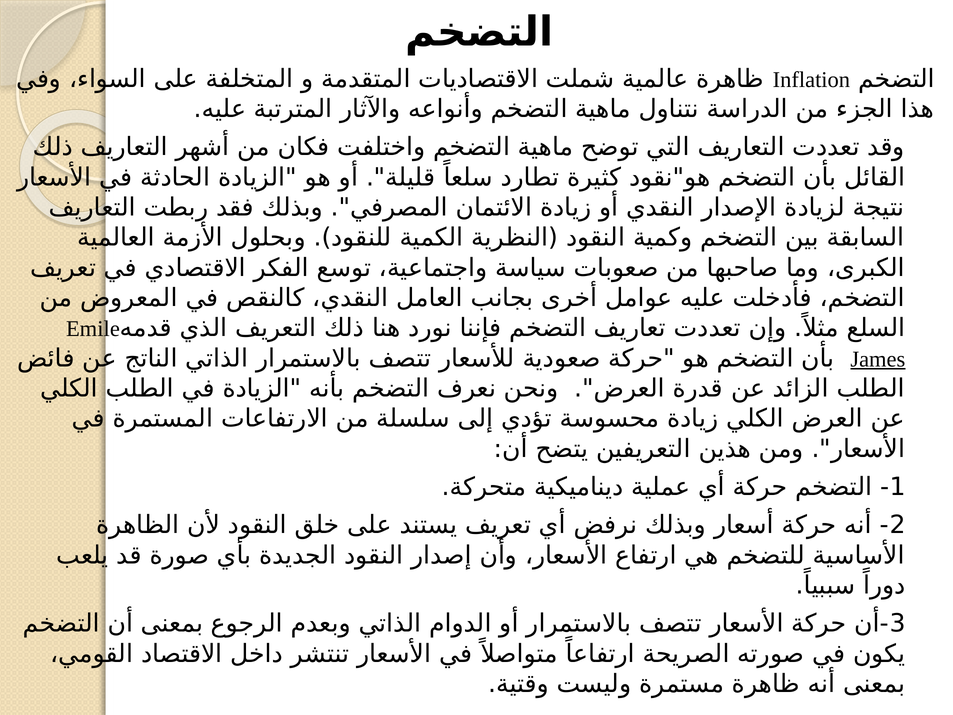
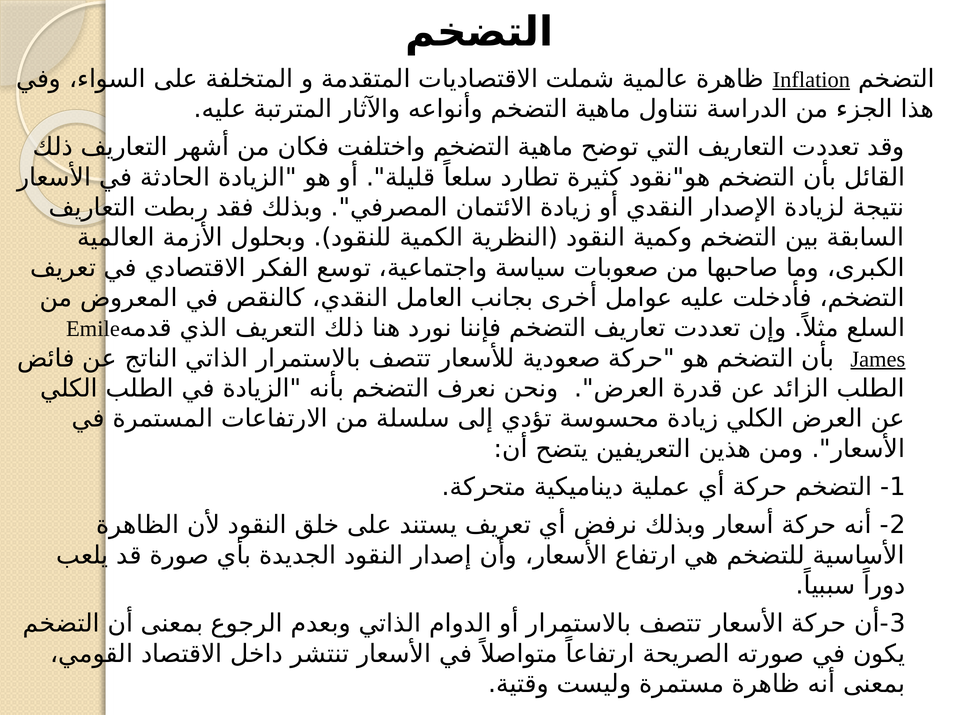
Inflation underline: none -> present
